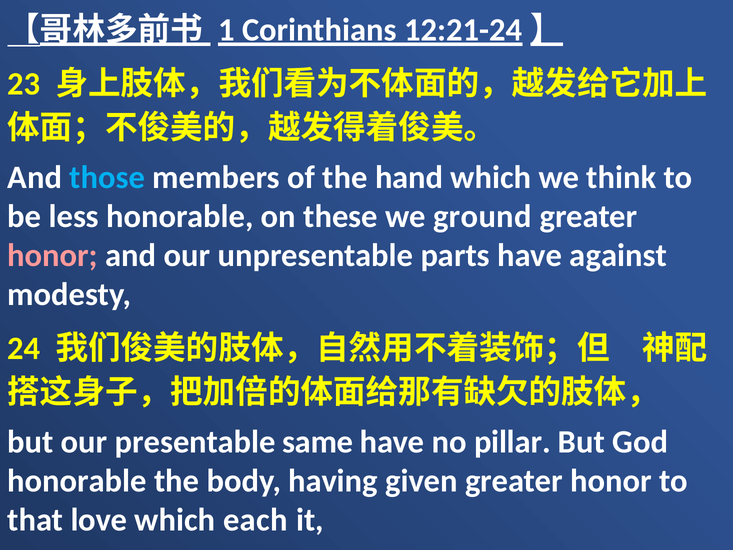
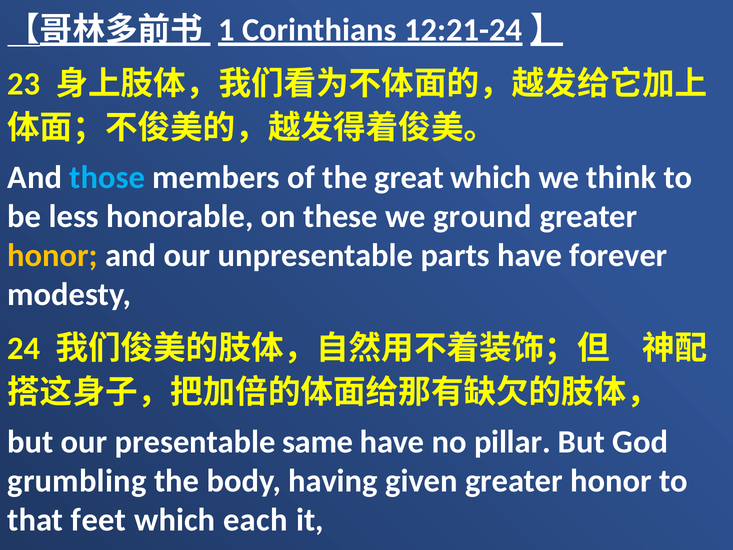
hand: hand -> great
honor at (53, 255) colour: pink -> yellow
against: against -> forever
honorable at (77, 481): honorable -> grumbling
love: love -> feet
